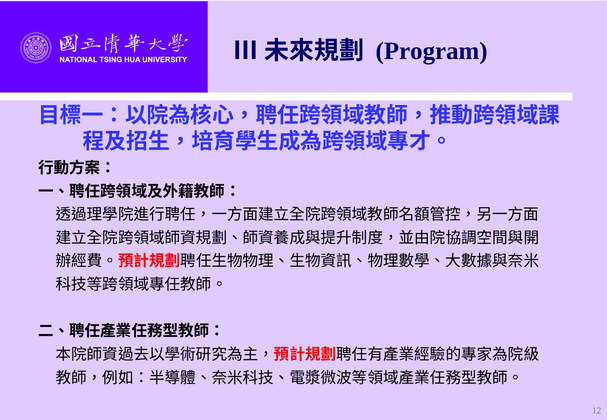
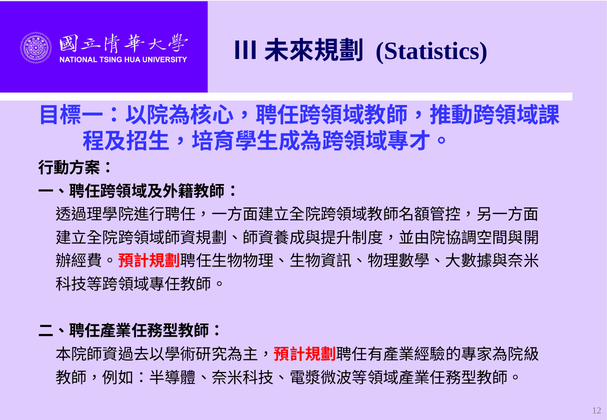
Program: Program -> Statistics
